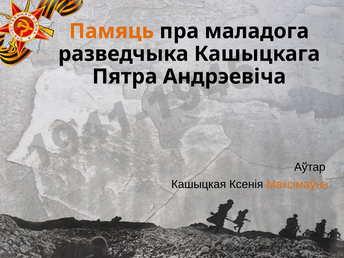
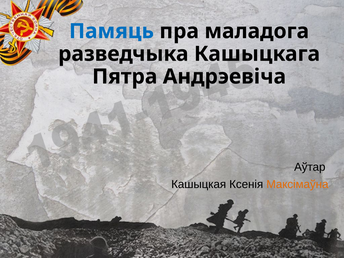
Памяць colour: orange -> blue
